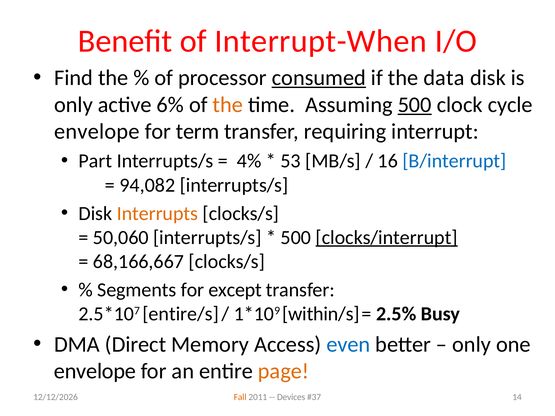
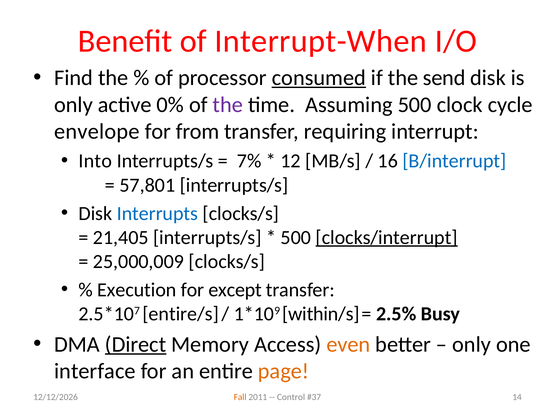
data: data -> send
6%: 6% -> 0%
the at (228, 105) colour: orange -> purple
500 at (415, 105) underline: present -> none
term: term -> from
Part: Part -> Into
4%: 4% -> 7%
53: 53 -> 12
94,082: 94,082 -> 57,801
Interrupts colour: orange -> blue
50,060: 50,060 -> 21,405
68,166,667: 68,166,667 -> 25,000,009
Segments: Segments -> Execution
Direct underline: none -> present
even colour: blue -> orange
envelope at (95, 371): envelope -> interface
Devices: Devices -> Control
